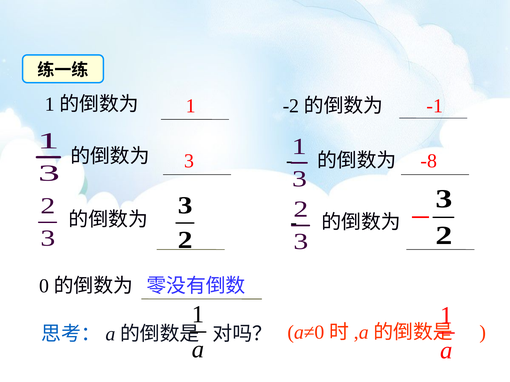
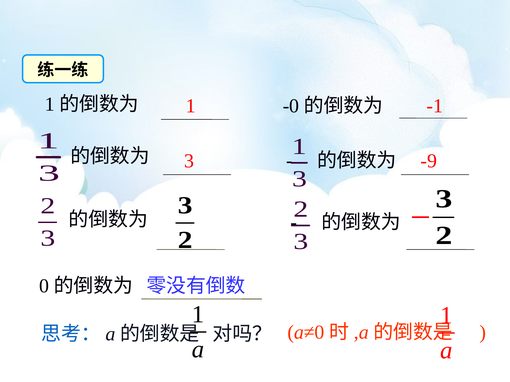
-2: -2 -> -0
-8: -8 -> -9
